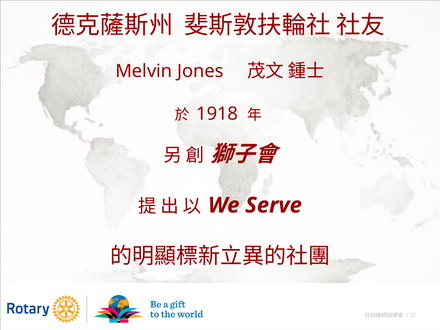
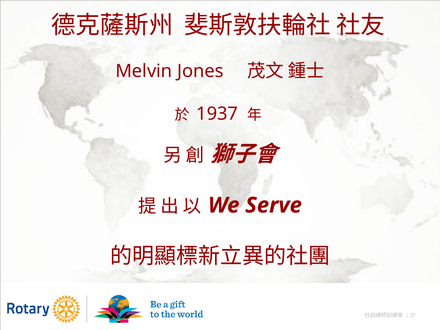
1918: 1918 -> 1937
